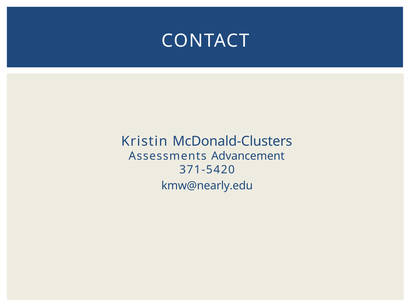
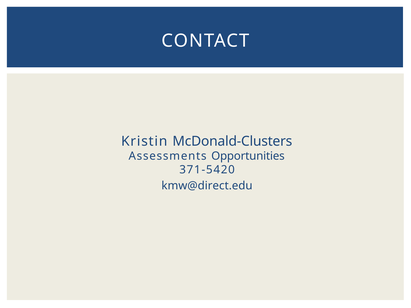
Advancement: Advancement -> Opportunities
kmw@nearly.edu: kmw@nearly.edu -> kmw@direct.edu
